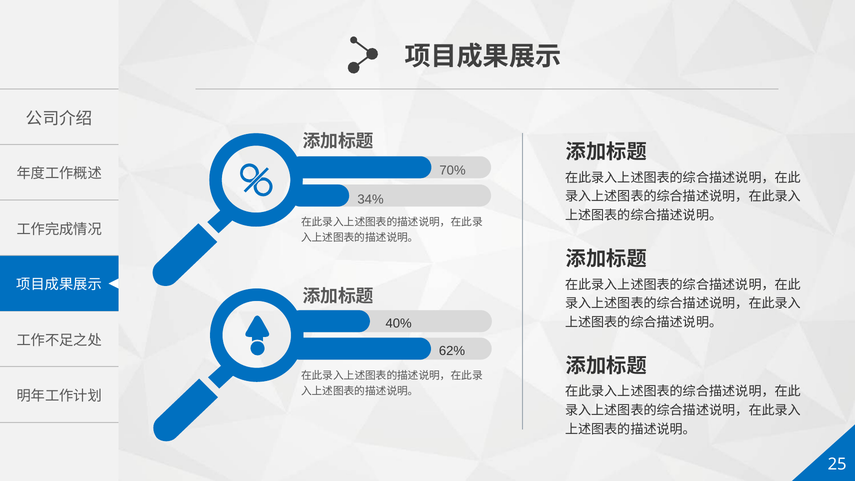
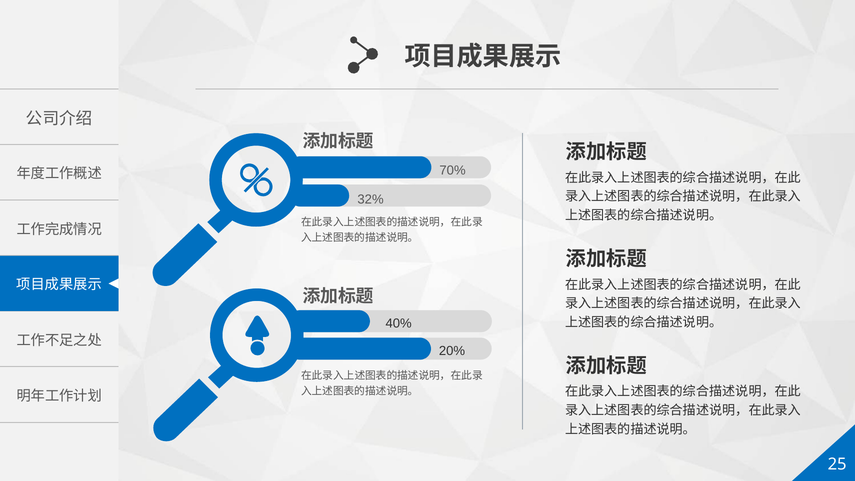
34%: 34% -> 32%
62%: 62% -> 20%
